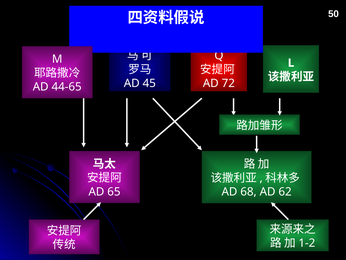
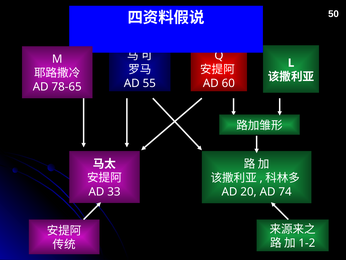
45: 45 -> 55
72: 72 -> 60
44-65: 44-65 -> 78-65
65: 65 -> 33
68: 68 -> 20
62: 62 -> 74
